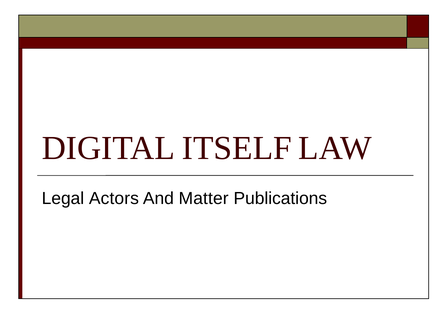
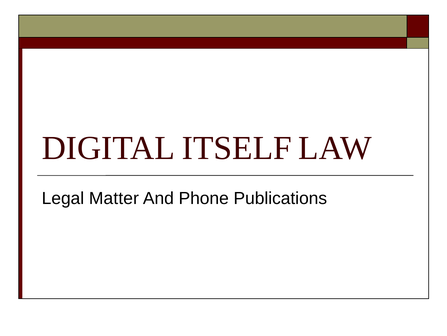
Actors: Actors -> Matter
Matter: Matter -> Phone
